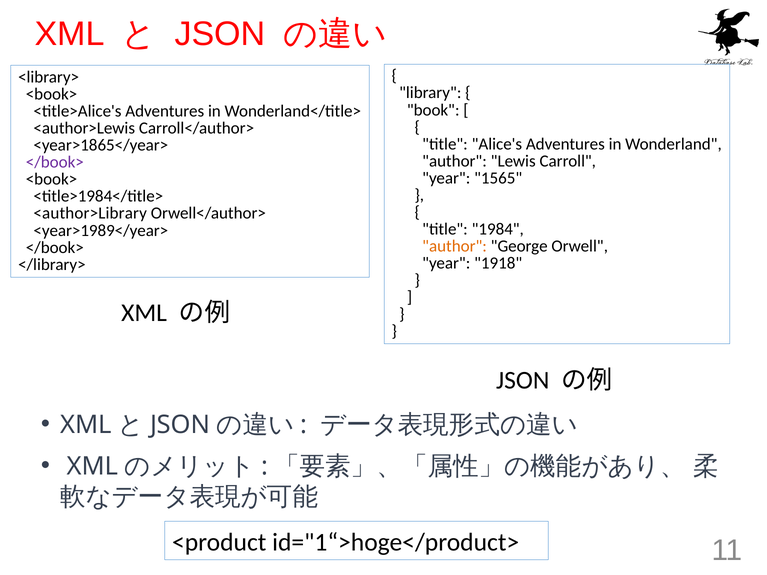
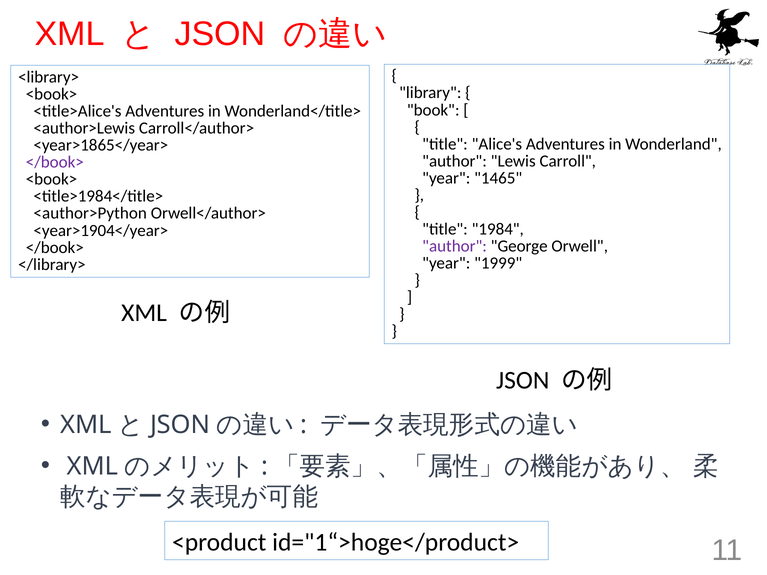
1565: 1565 -> 1465
<author>Library: <author>Library -> <author>Python
<year>1989</year>: <year>1989</year> -> <year>1904</year>
author at (455, 246) colour: orange -> purple
1918: 1918 -> 1999
